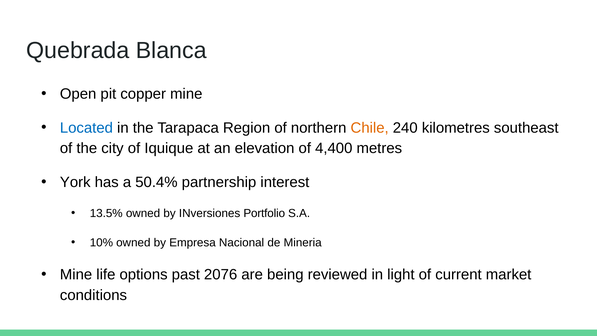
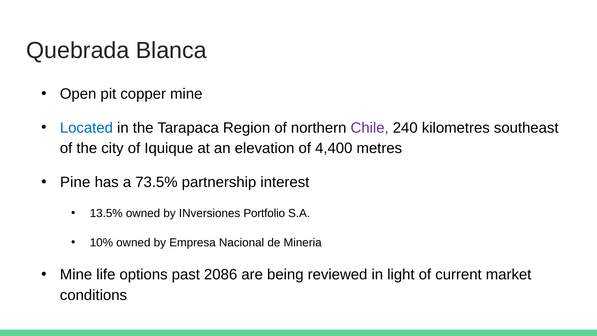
Chile colour: orange -> purple
York: York -> Pine
50.4%: 50.4% -> 73.5%
2076: 2076 -> 2086
